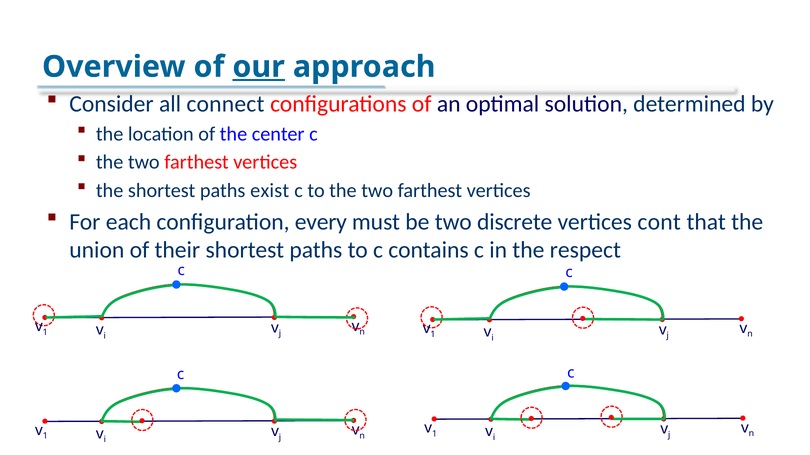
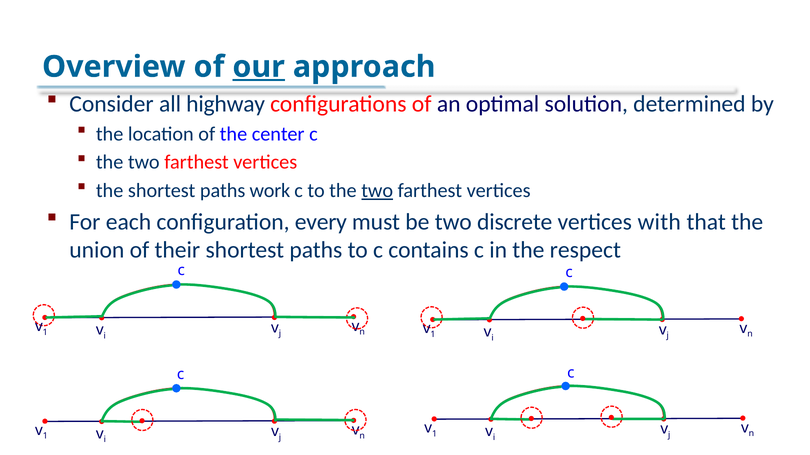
connect: connect -> highway
exist: exist -> work
two at (377, 191) underline: none -> present
cont: cont -> with
